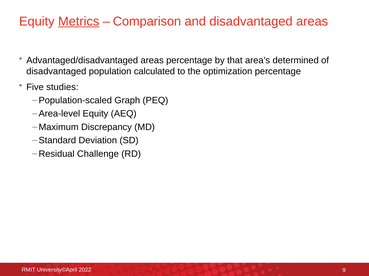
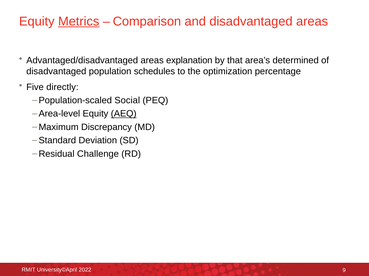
areas percentage: percentage -> explanation
calculated: calculated -> schedules
studies: studies -> directly
Graph: Graph -> Social
AEQ underline: none -> present
